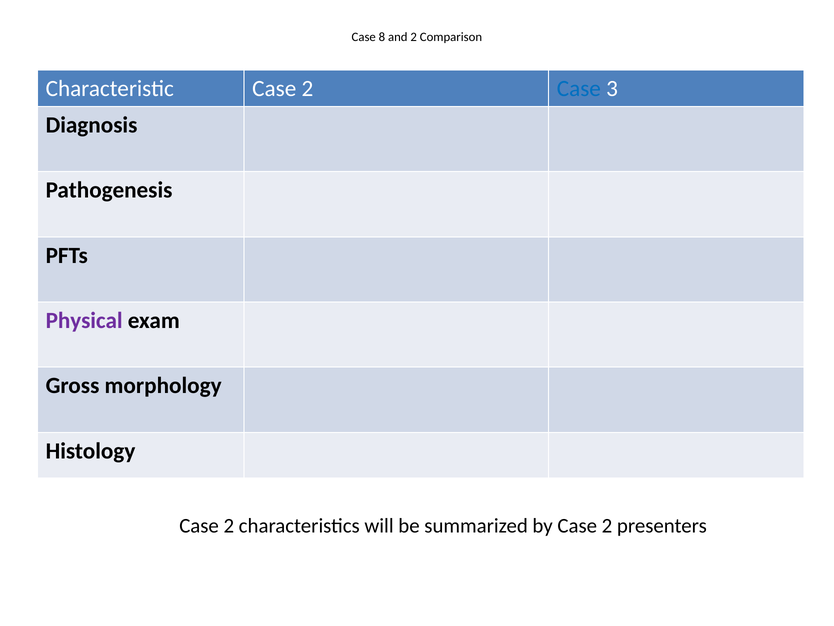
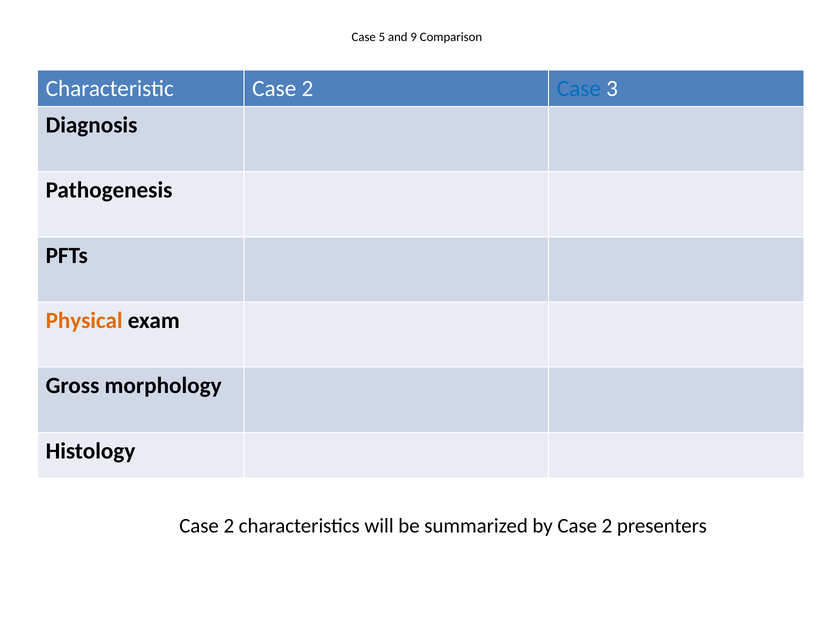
8: 8 -> 5
and 2: 2 -> 9
Physical colour: purple -> orange
